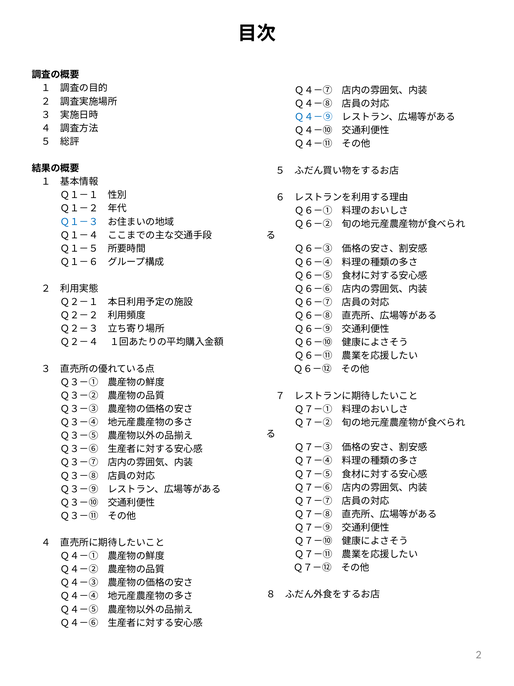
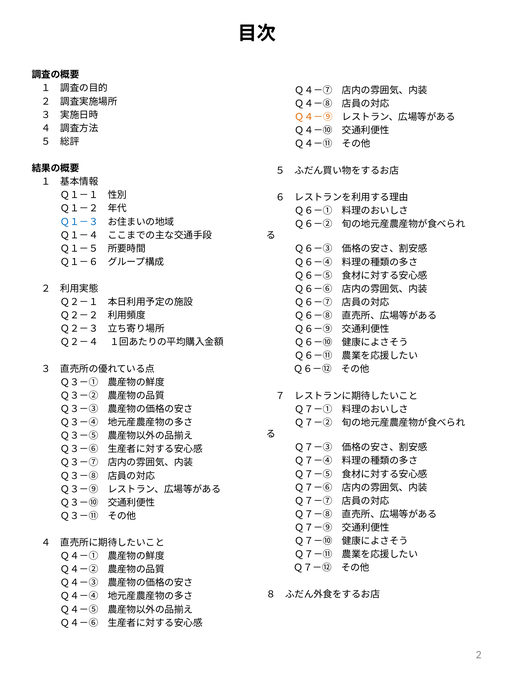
Ｑ４－⑨ colour: blue -> orange
